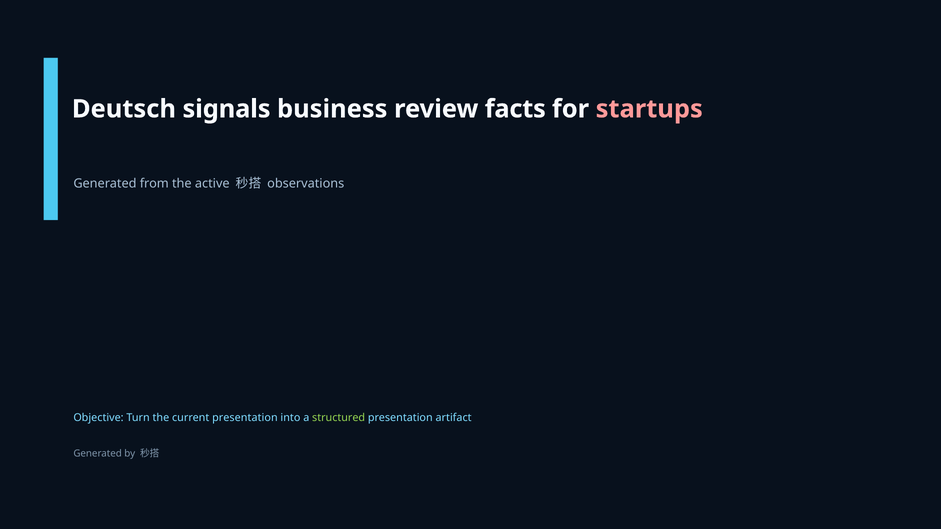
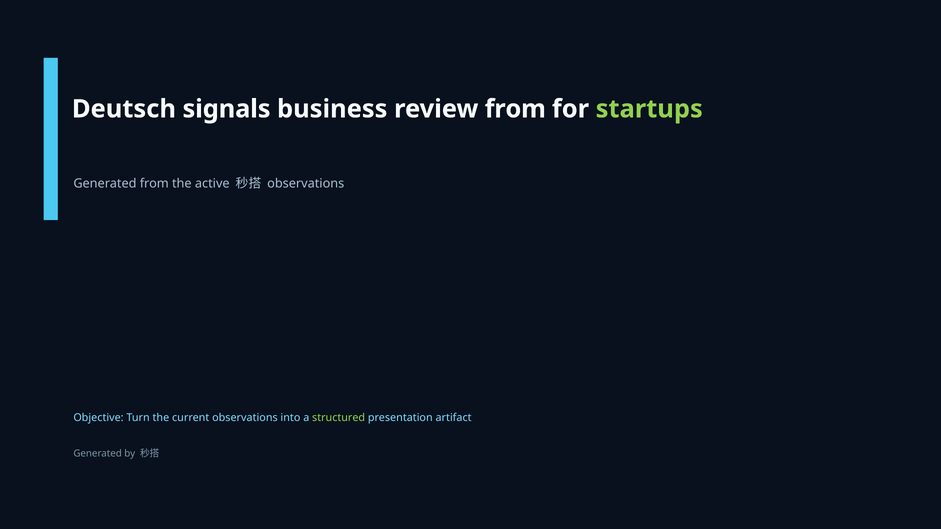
review facts: facts -> from
startups colour: pink -> light green
current presentation: presentation -> observations
